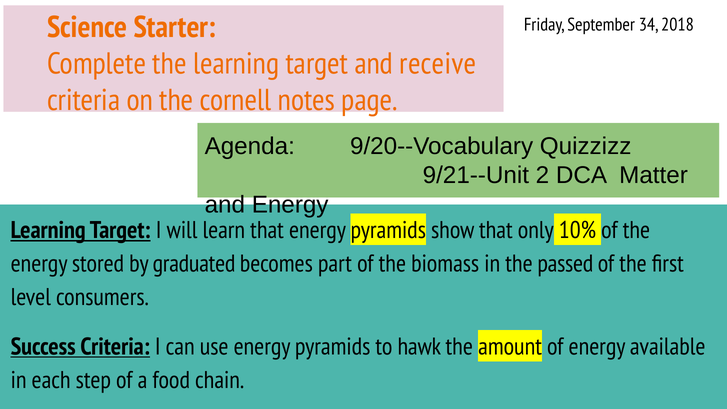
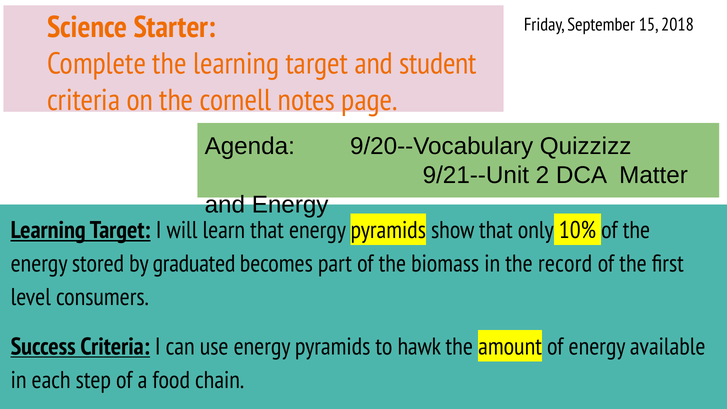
34: 34 -> 15
receive: receive -> student
passed: passed -> record
